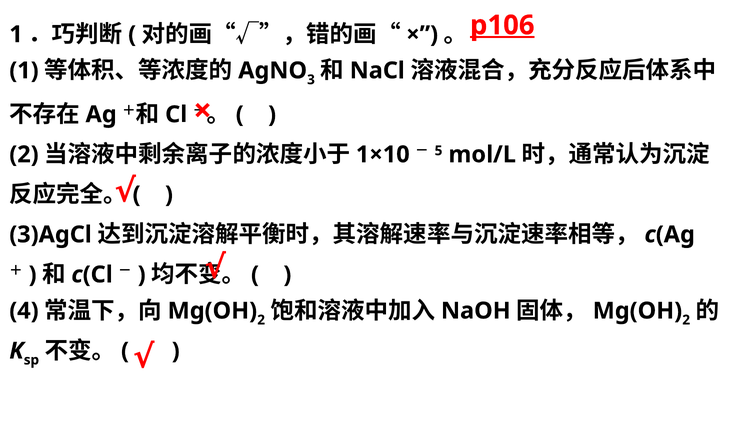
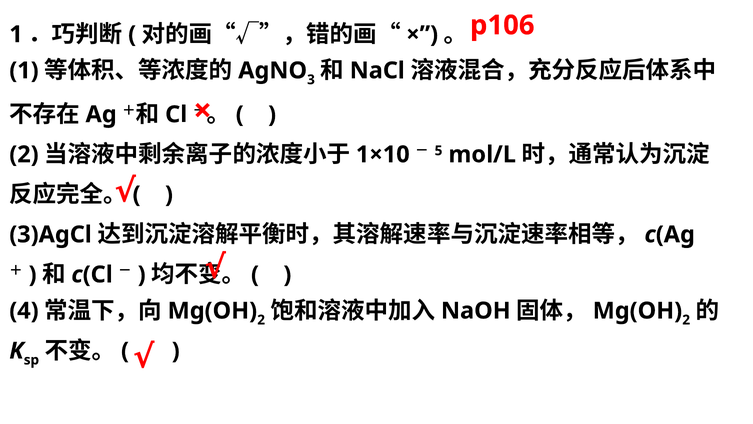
p106 underline: present -> none
